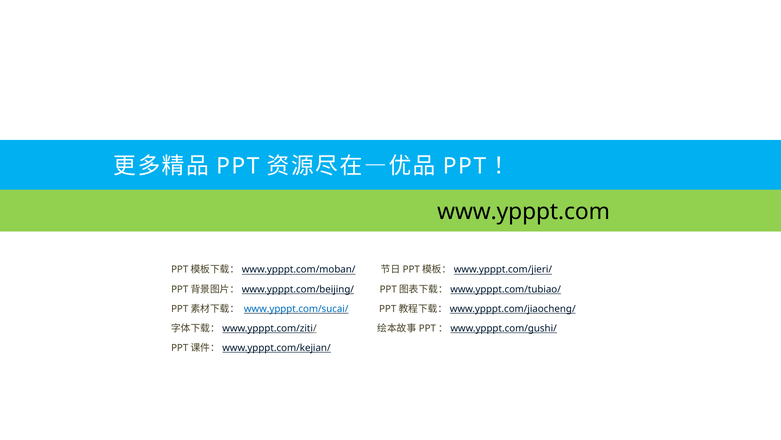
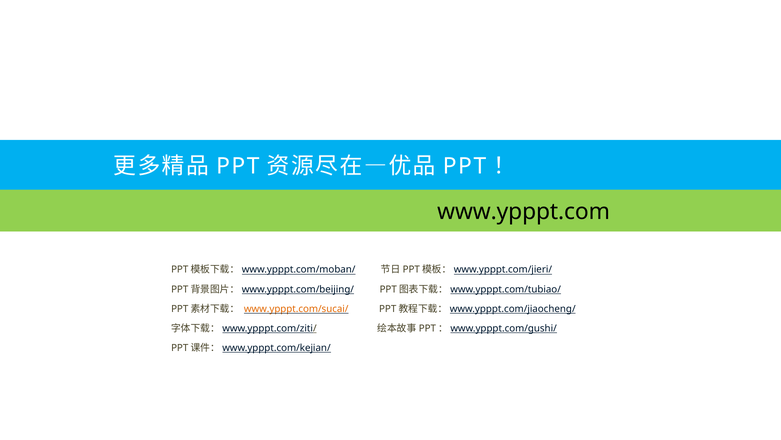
www.ypppt.com/sucai/ colour: blue -> orange
